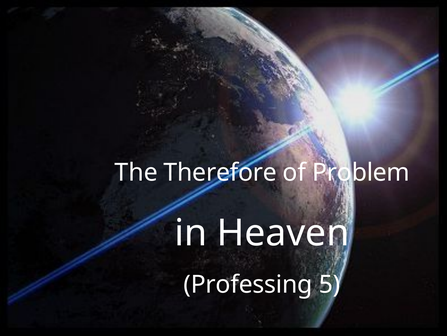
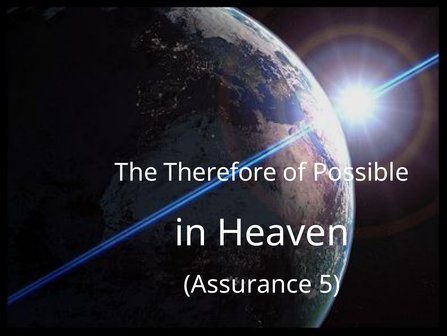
Problem: Problem -> Possible
Professing: Professing -> Assurance
